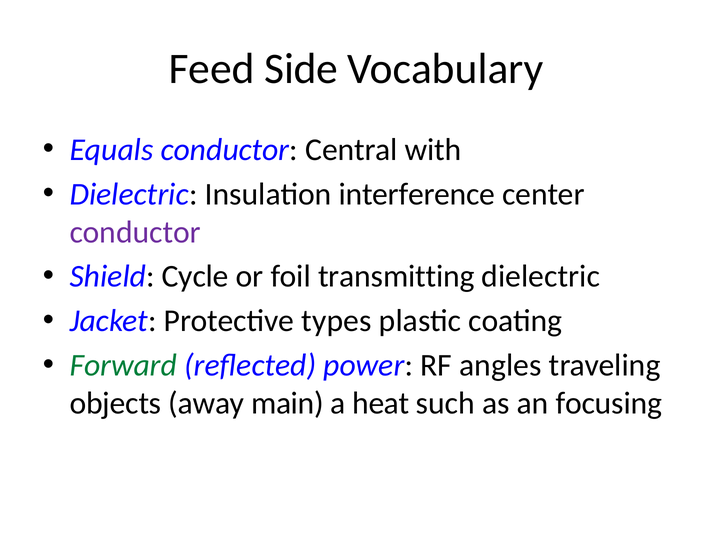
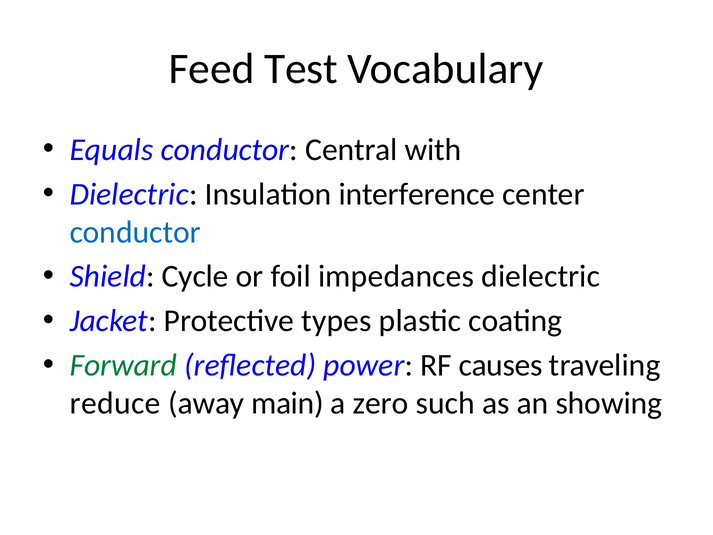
Side: Side -> Test
conductor at (135, 232) colour: purple -> blue
transmitting: transmitting -> impedances
angles: angles -> causes
objects: objects -> reduce
heat: heat -> zero
focusing: focusing -> showing
